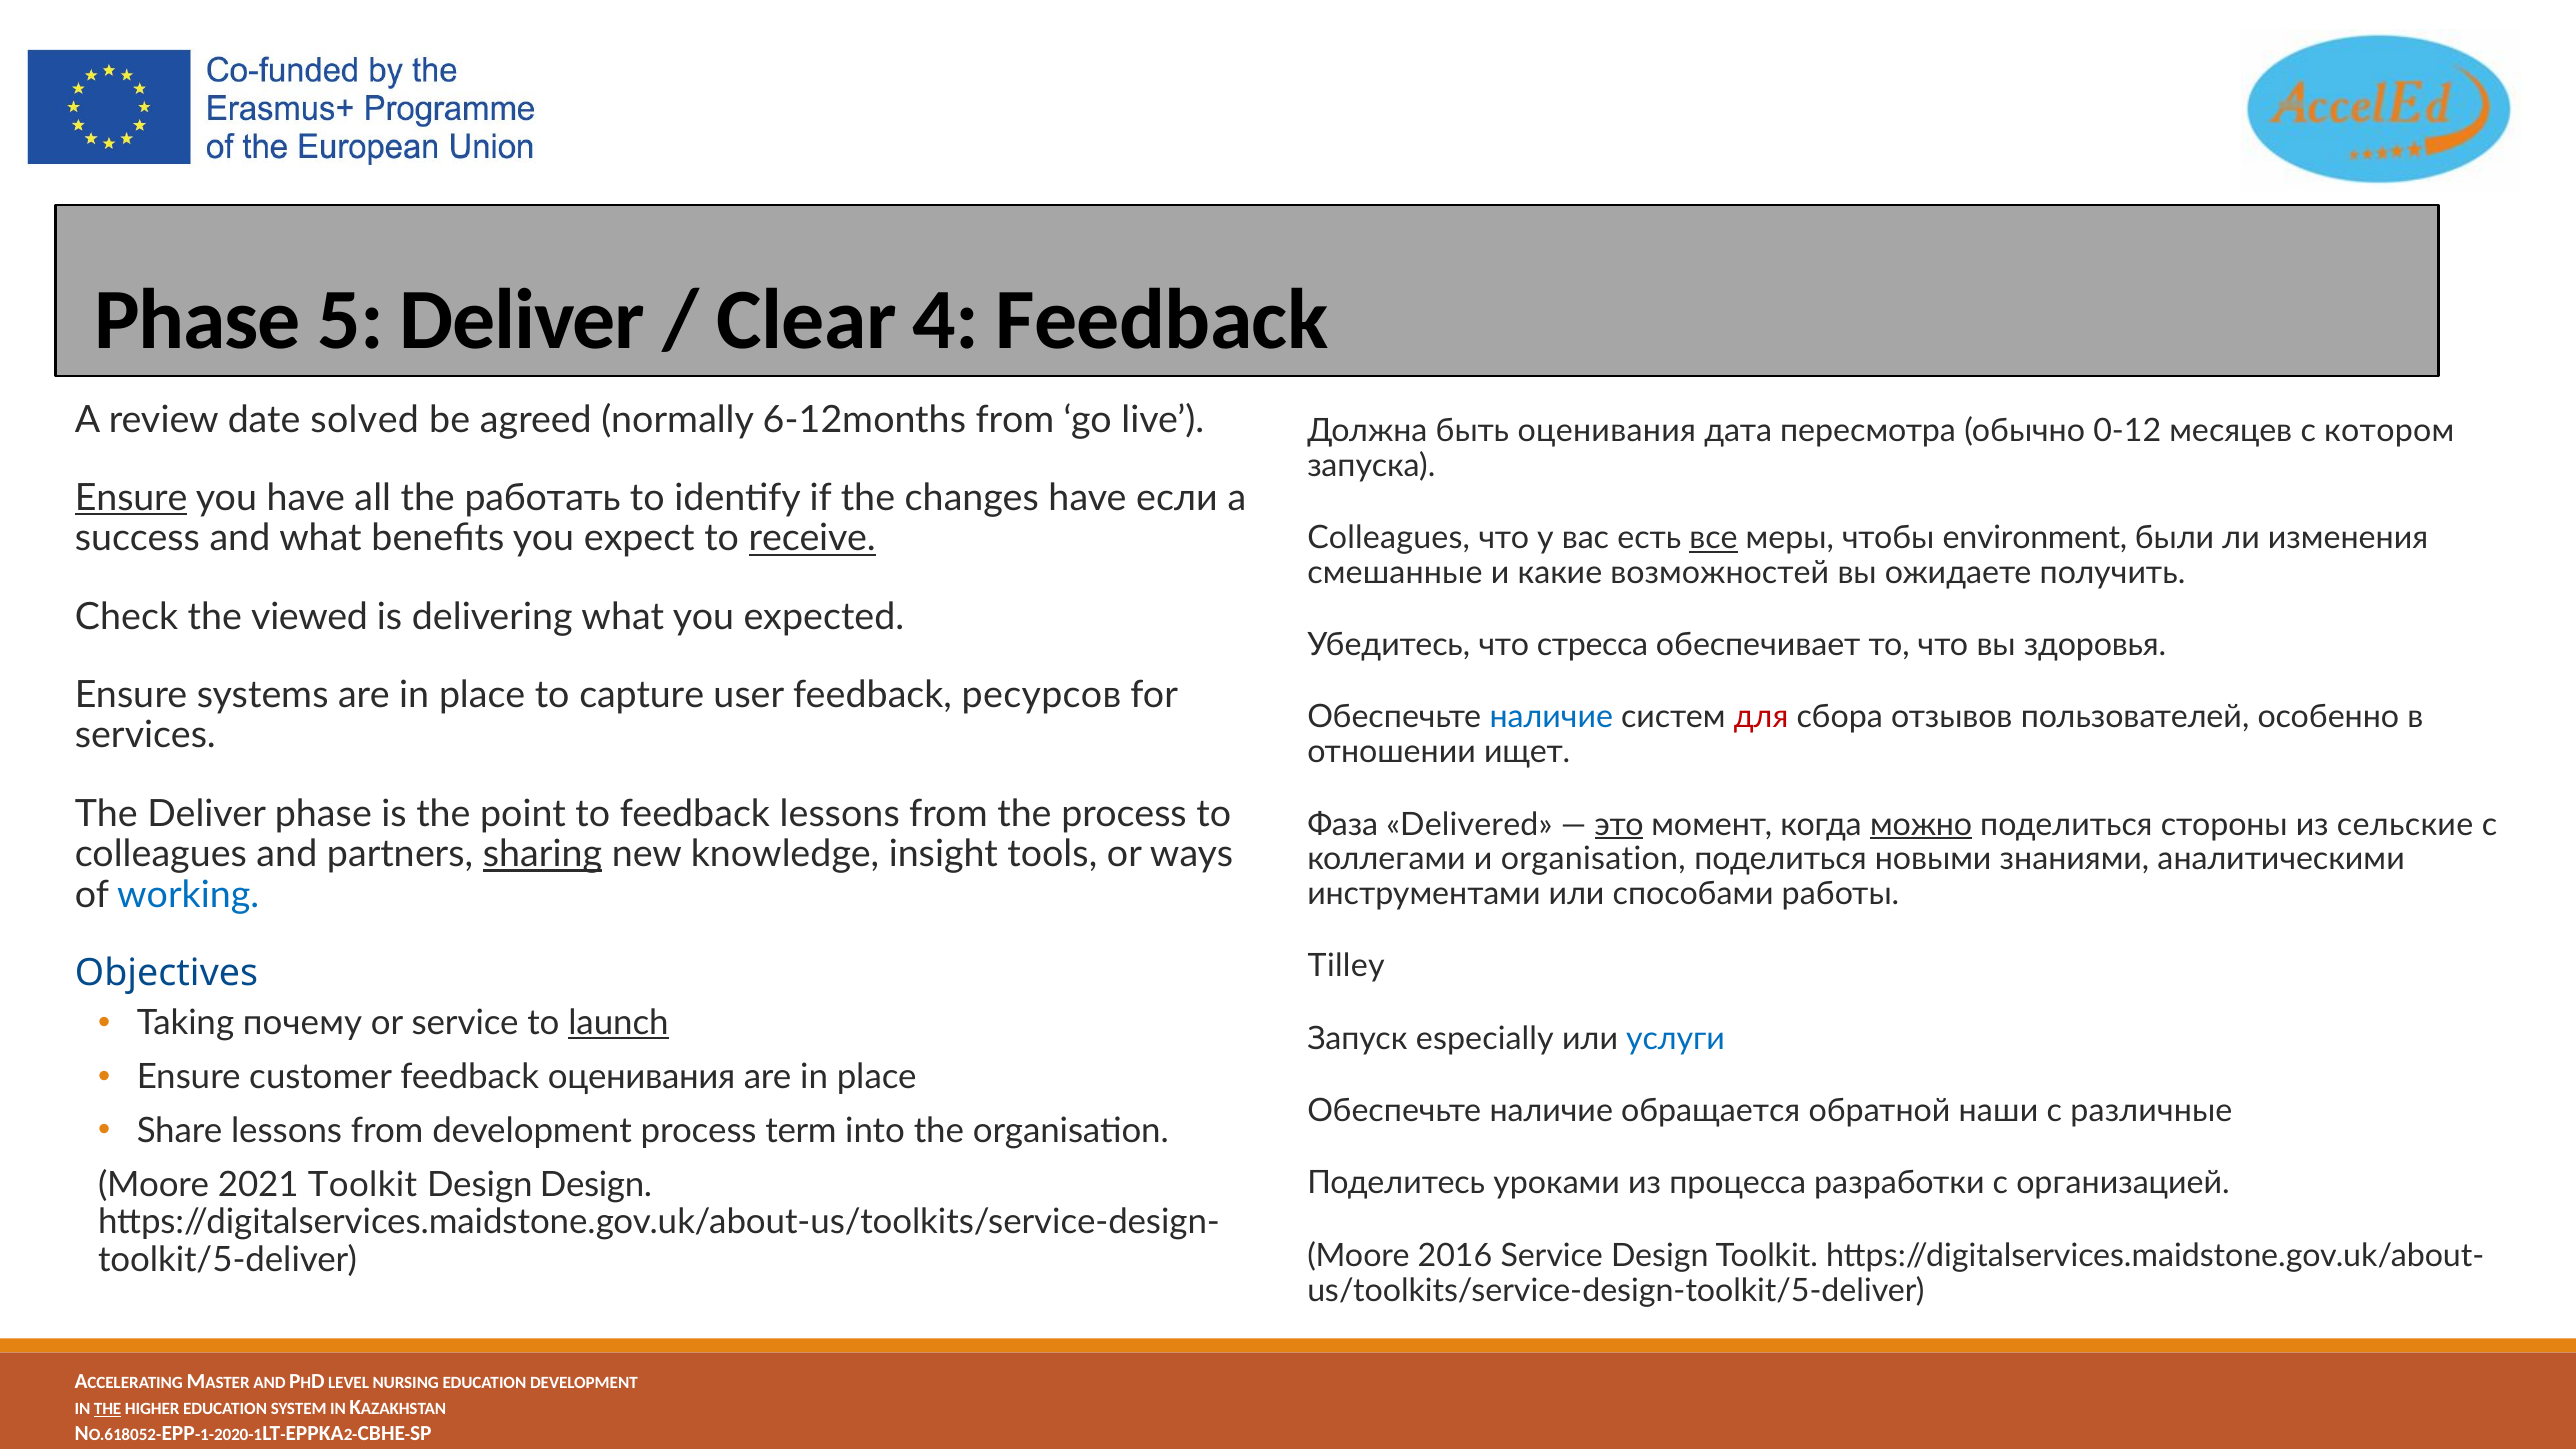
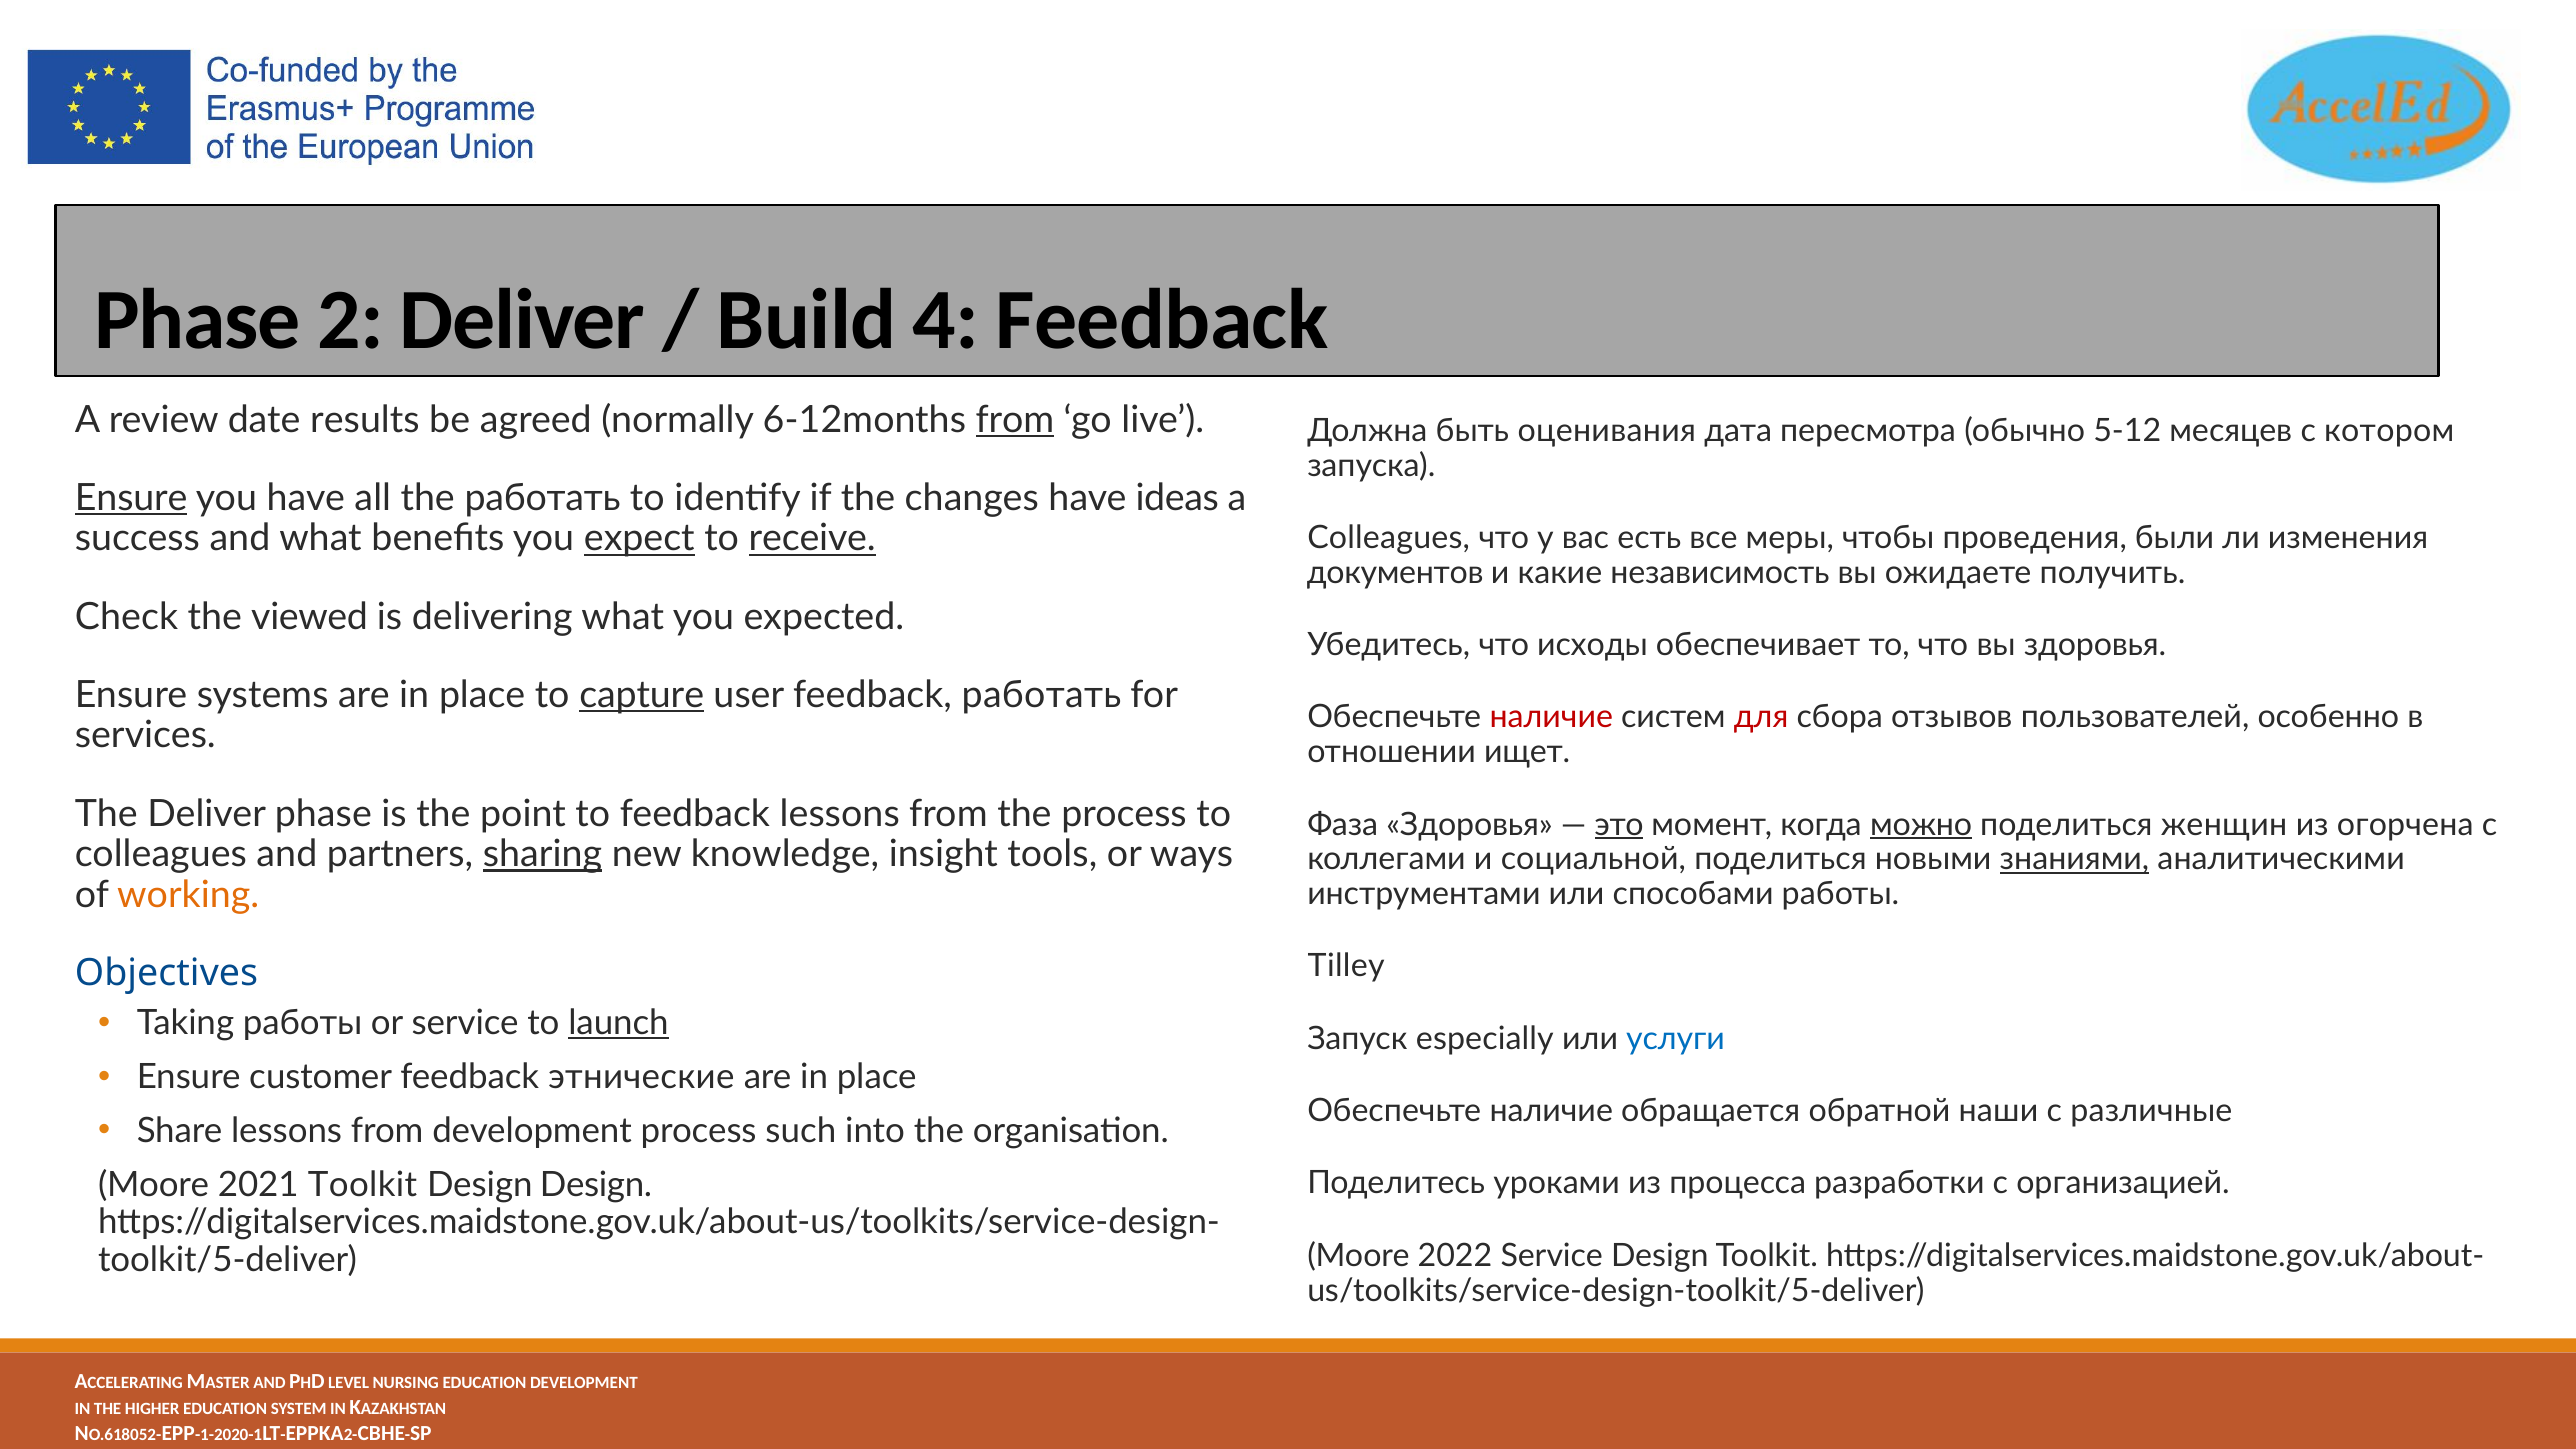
5: 5 -> 2
Clear: Clear -> Build
solved: solved -> results
from at (1015, 420) underline: none -> present
0-12: 0-12 -> 5-12
если: если -> ideas
expect underline: none -> present
все underline: present -> none
environment: environment -> проведения
смешанные: смешанные -> документов
возможностей: возможностей -> независимость
стресса: стресса -> исходы
capture underline: none -> present
feedback ресурсов: ресурсов -> работать
наличие at (1551, 717) colour: blue -> red
Фаза Delivered: Delivered -> Здоровья
стороны: стороны -> женщин
сельские: сельские -> огорчена
и organisation: organisation -> социальной
знаниями underline: none -> present
working colour: blue -> orange
Taking почему: почему -> работы
feedback оценивания: оценивания -> этнические
term: term -> such
2016: 2016 -> 2022
THE at (108, 1409) underline: present -> none
